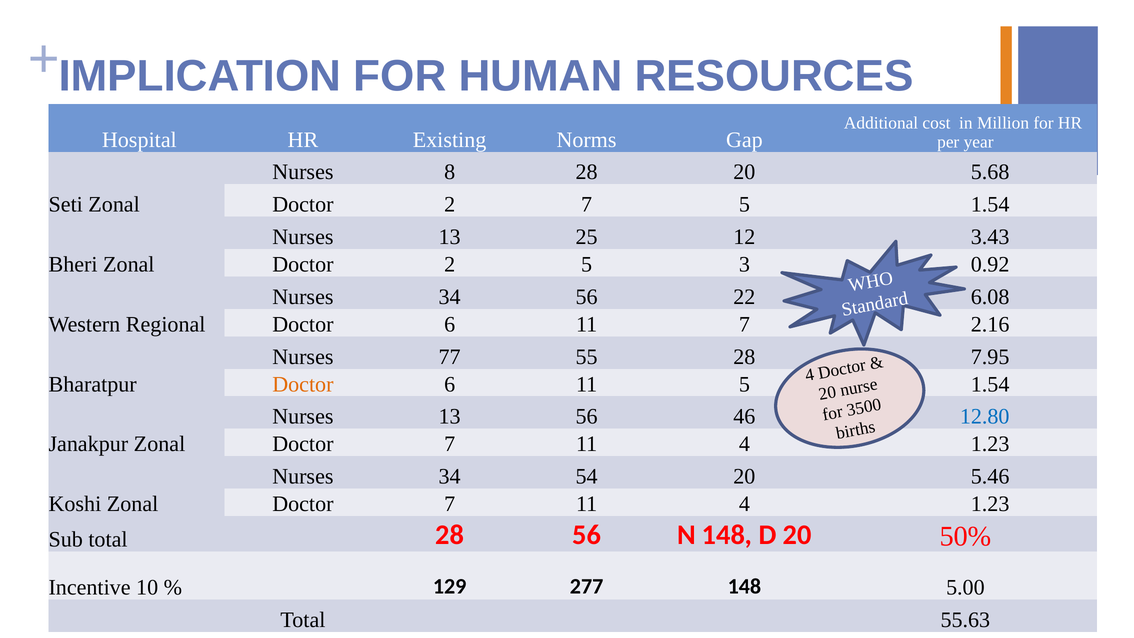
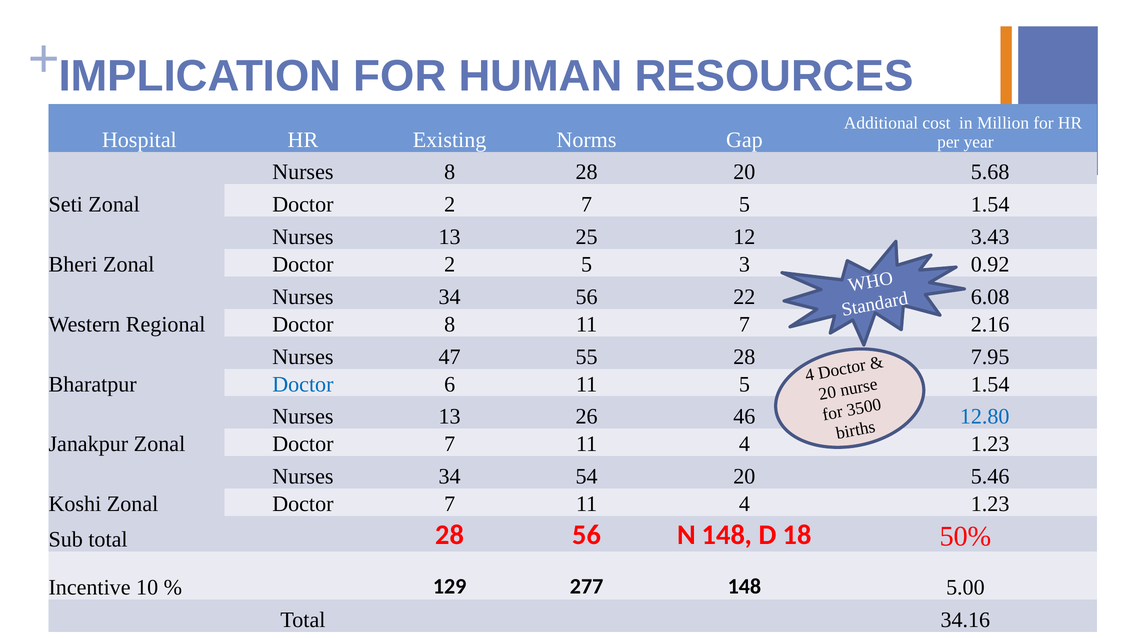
6 at (450, 324): 6 -> 8
77: 77 -> 47
Doctor at (303, 384) colour: orange -> blue
13 56: 56 -> 26
D 20: 20 -> 18
55.63: 55.63 -> 34.16
